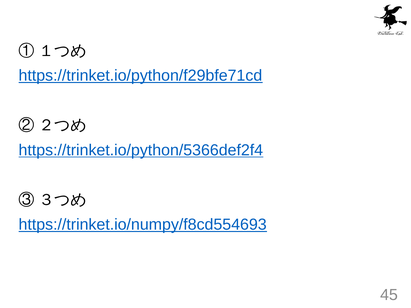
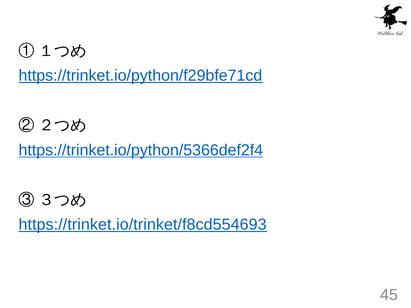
https://trinket.io/numpy/f8cd554693: https://trinket.io/numpy/f8cd554693 -> https://trinket.io/trinket/f8cd554693
